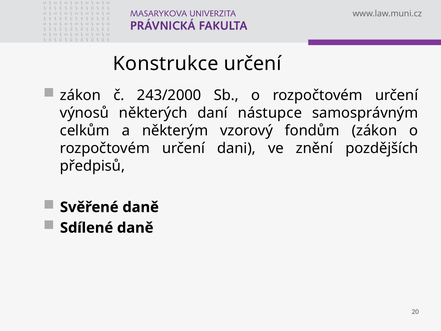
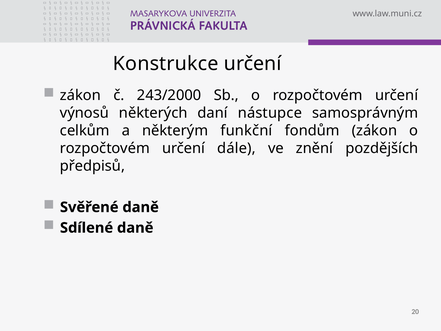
vzorový: vzorový -> funkční
dani: dani -> dále
